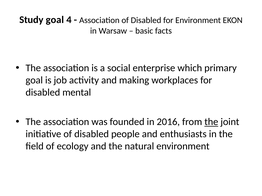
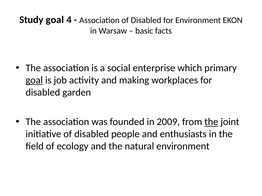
goal at (34, 80) underline: none -> present
mental: mental -> garden
2016: 2016 -> 2009
